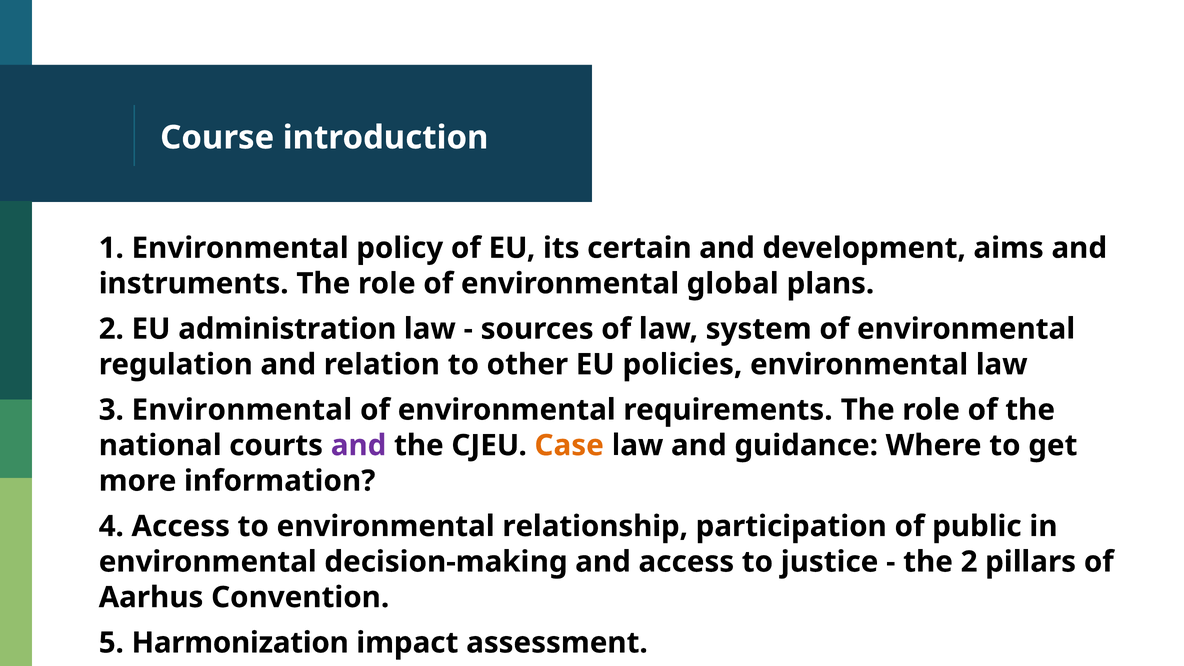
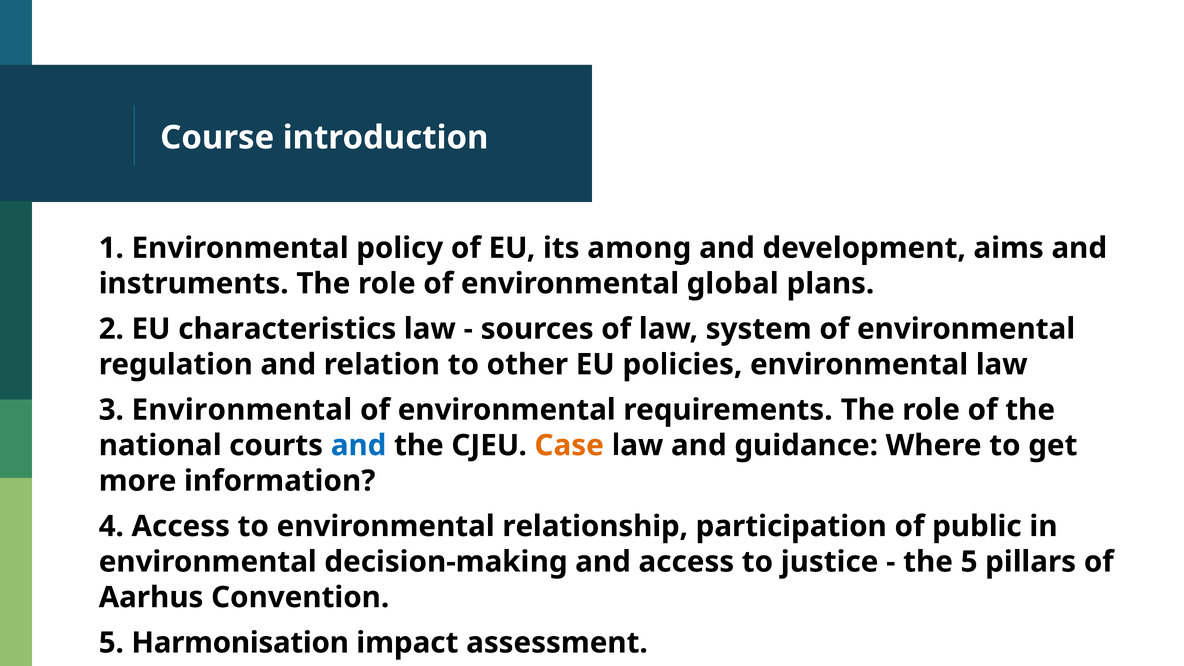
certain: certain -> among
administration: administration -> characteristics
and at (359, 445) colour: purple -> blue
the 2: 2 -> 5
Harmonization: Harmonization -> Harmonisation
